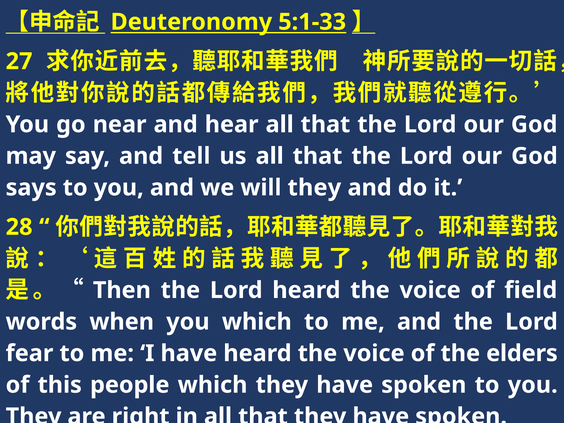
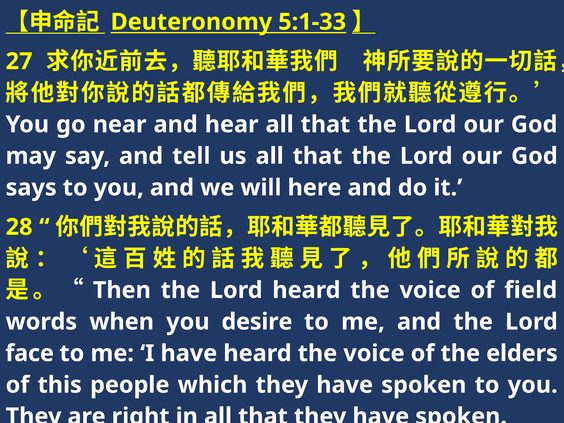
will they: they -> here
you which: which -> desire
fear: fear -> face
